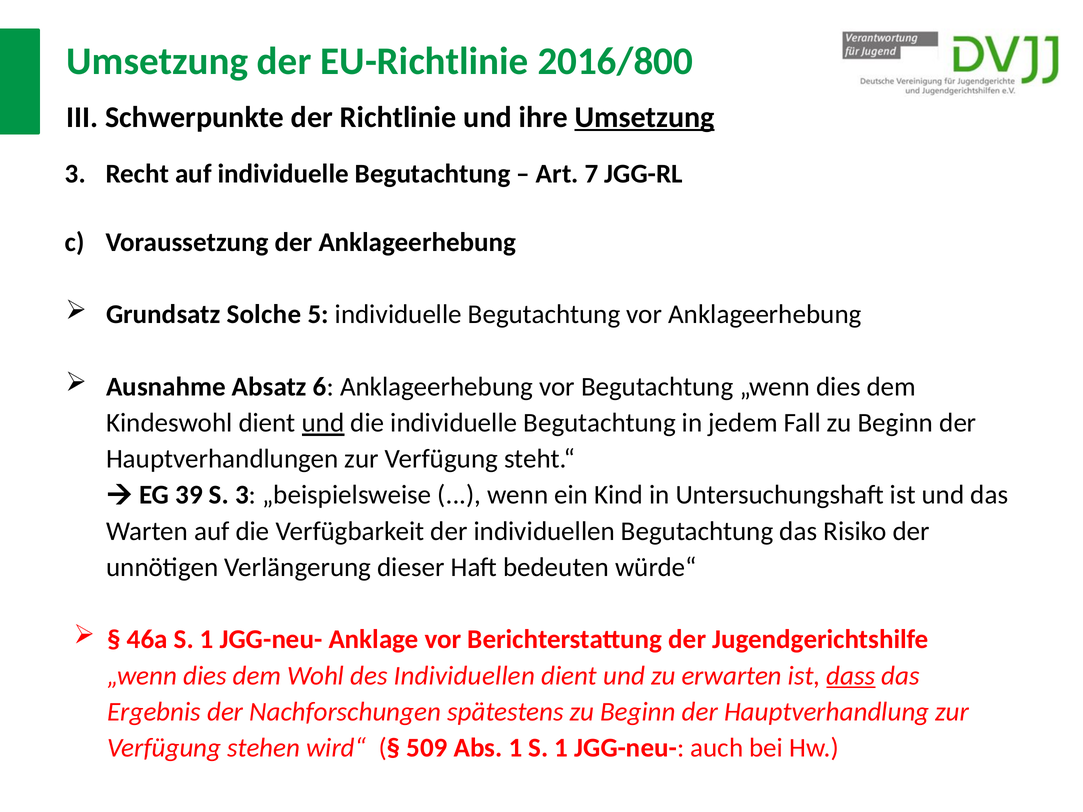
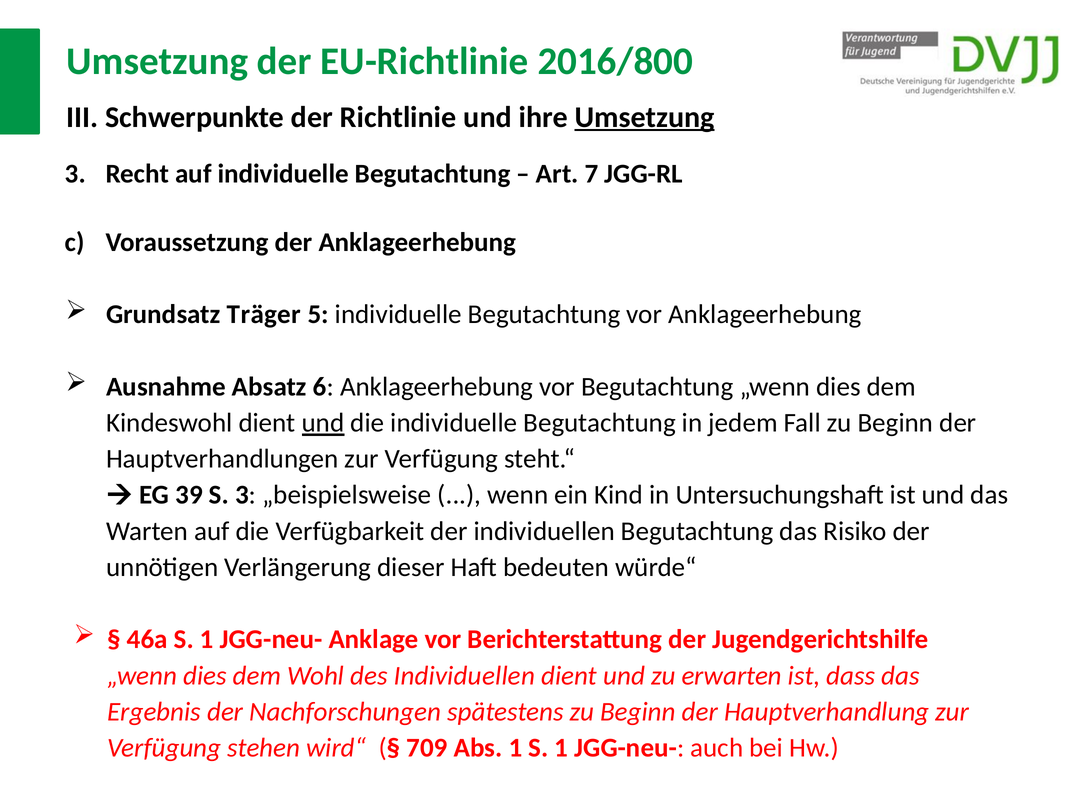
Solche: Solche -> Träger
dass underline: present -> none
509: 509 -> 709
